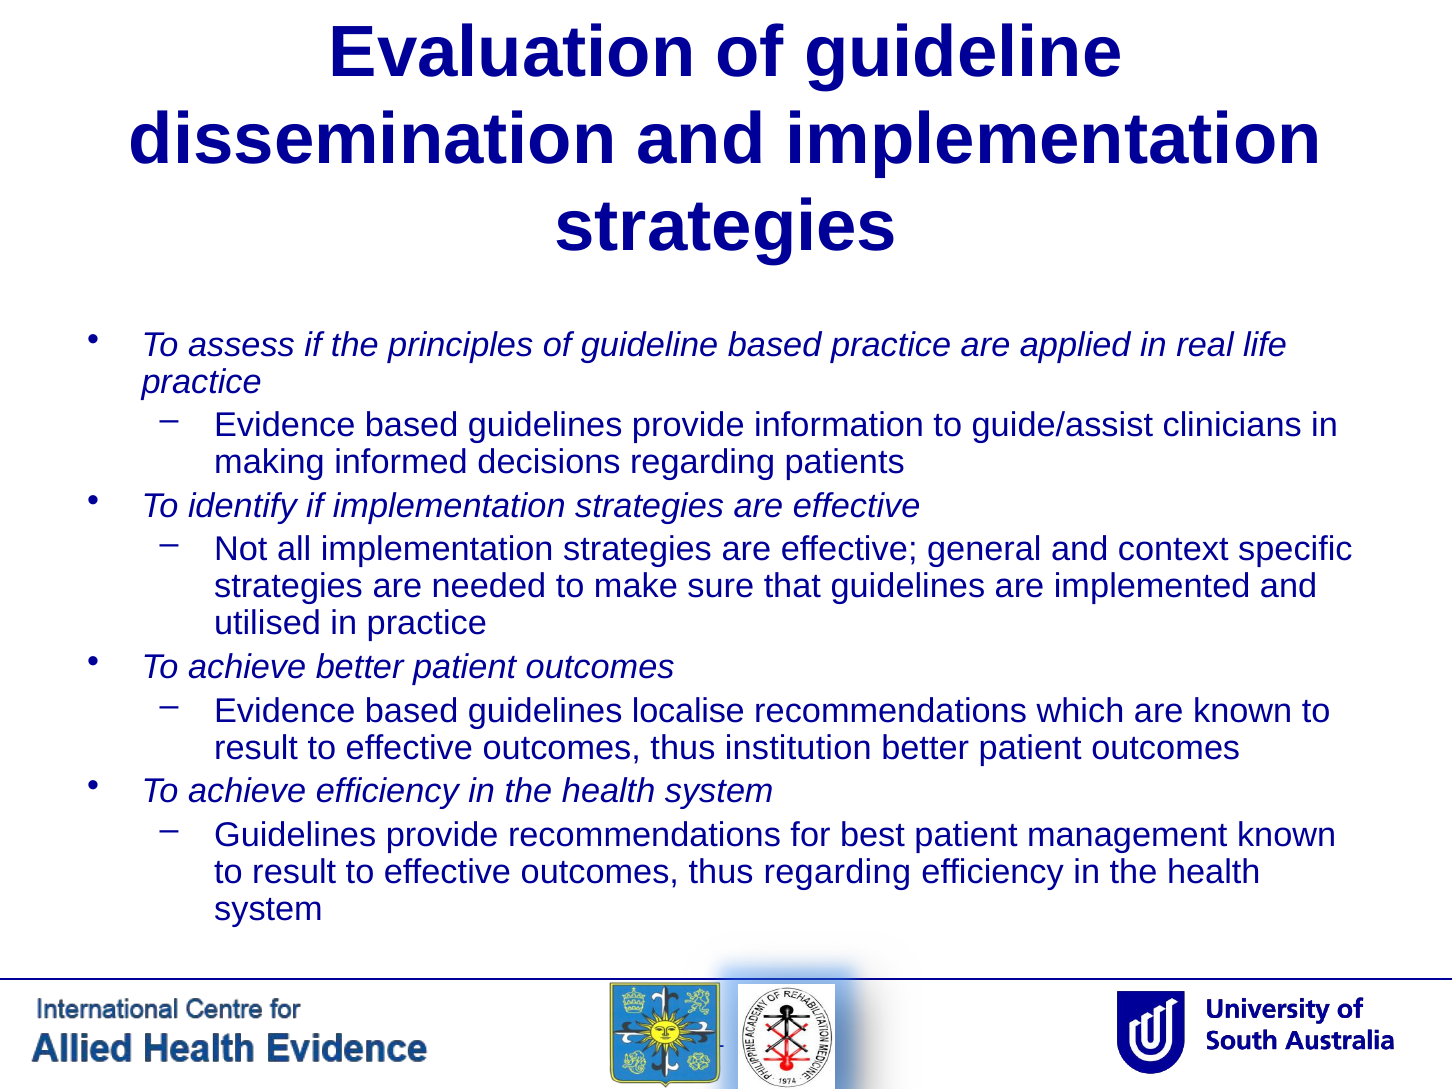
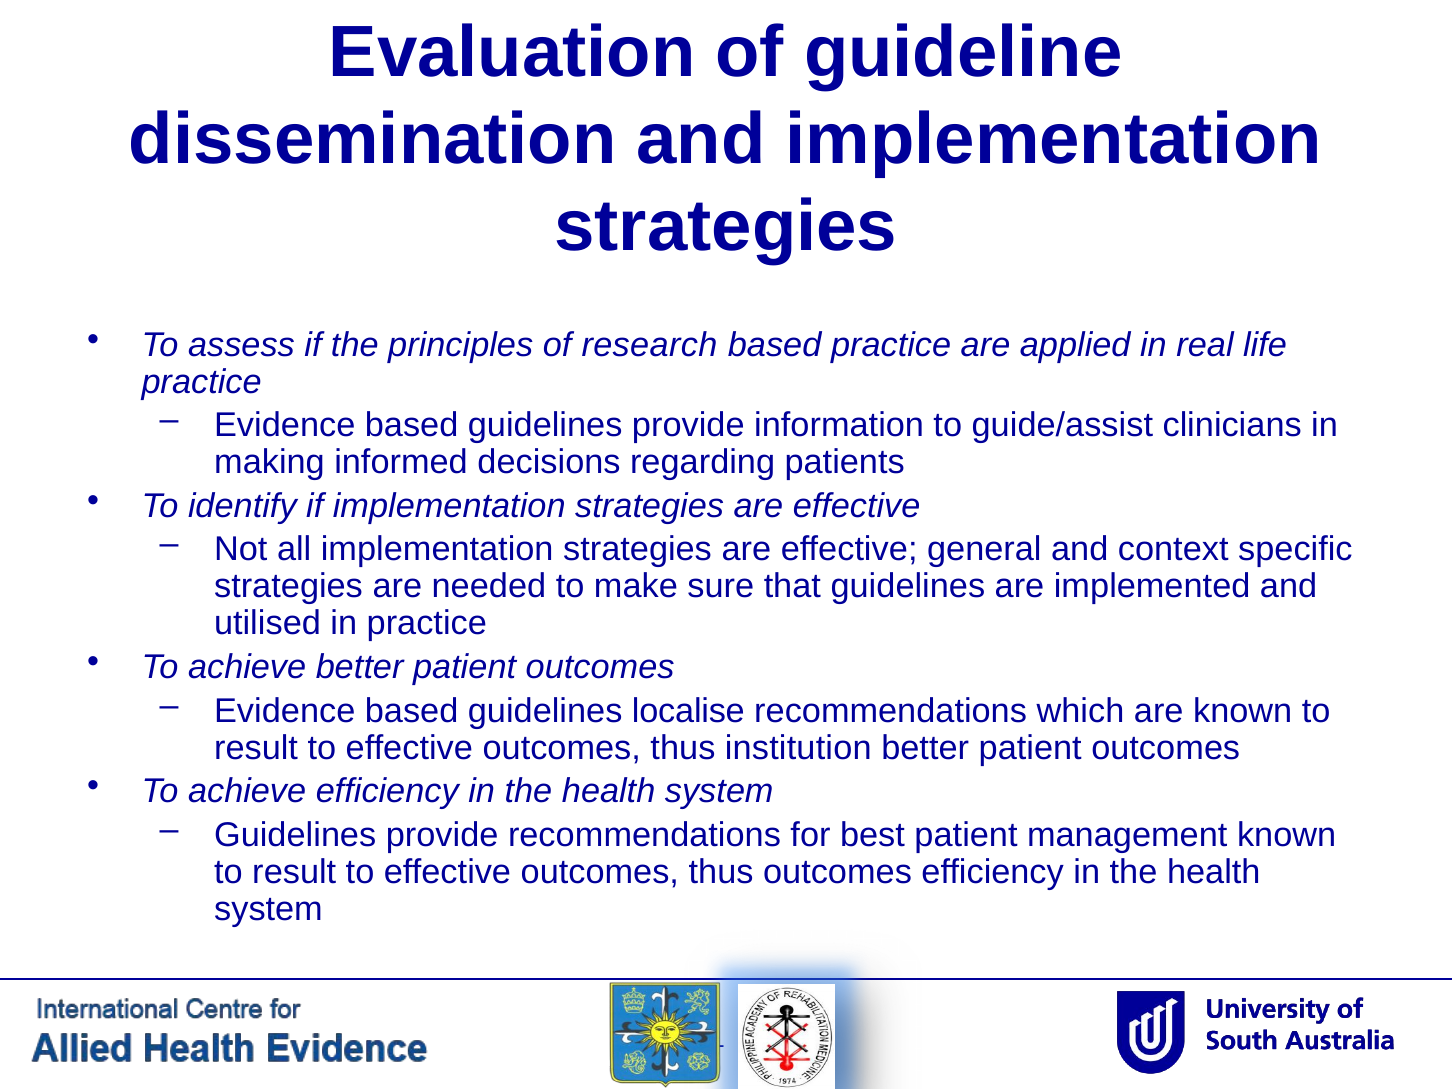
principles of guideline: guideline -> research
thus regarding: regarding -> outcomes
